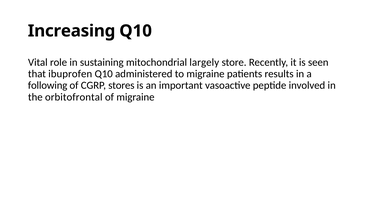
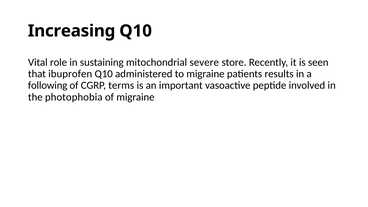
largely: largely -> severe
stores: stores -> terms
orbitofrontal: orbitofrontal -> photophobia
